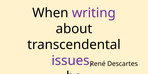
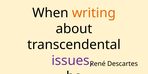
writing colour: purple -> orange
